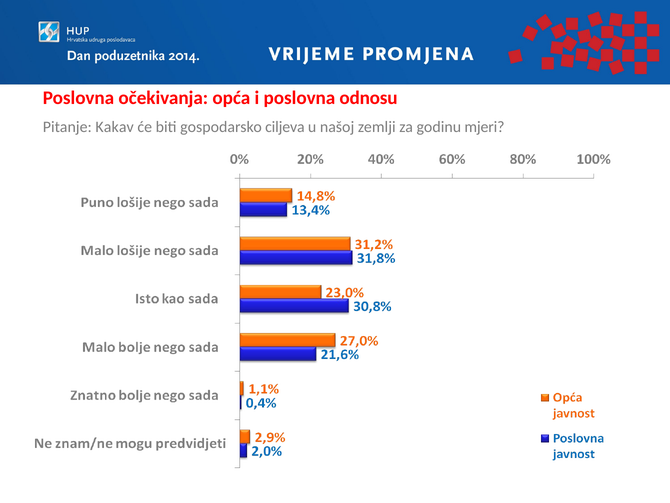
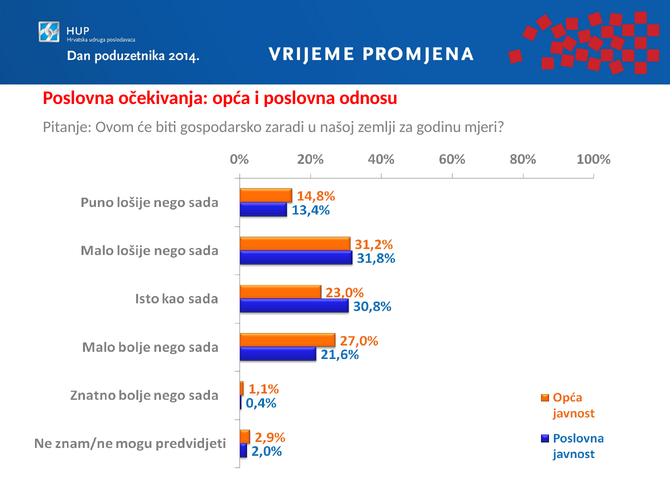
Kakav: Kakav -> Ovom
ciljeva: ciljeva -> zaradi
